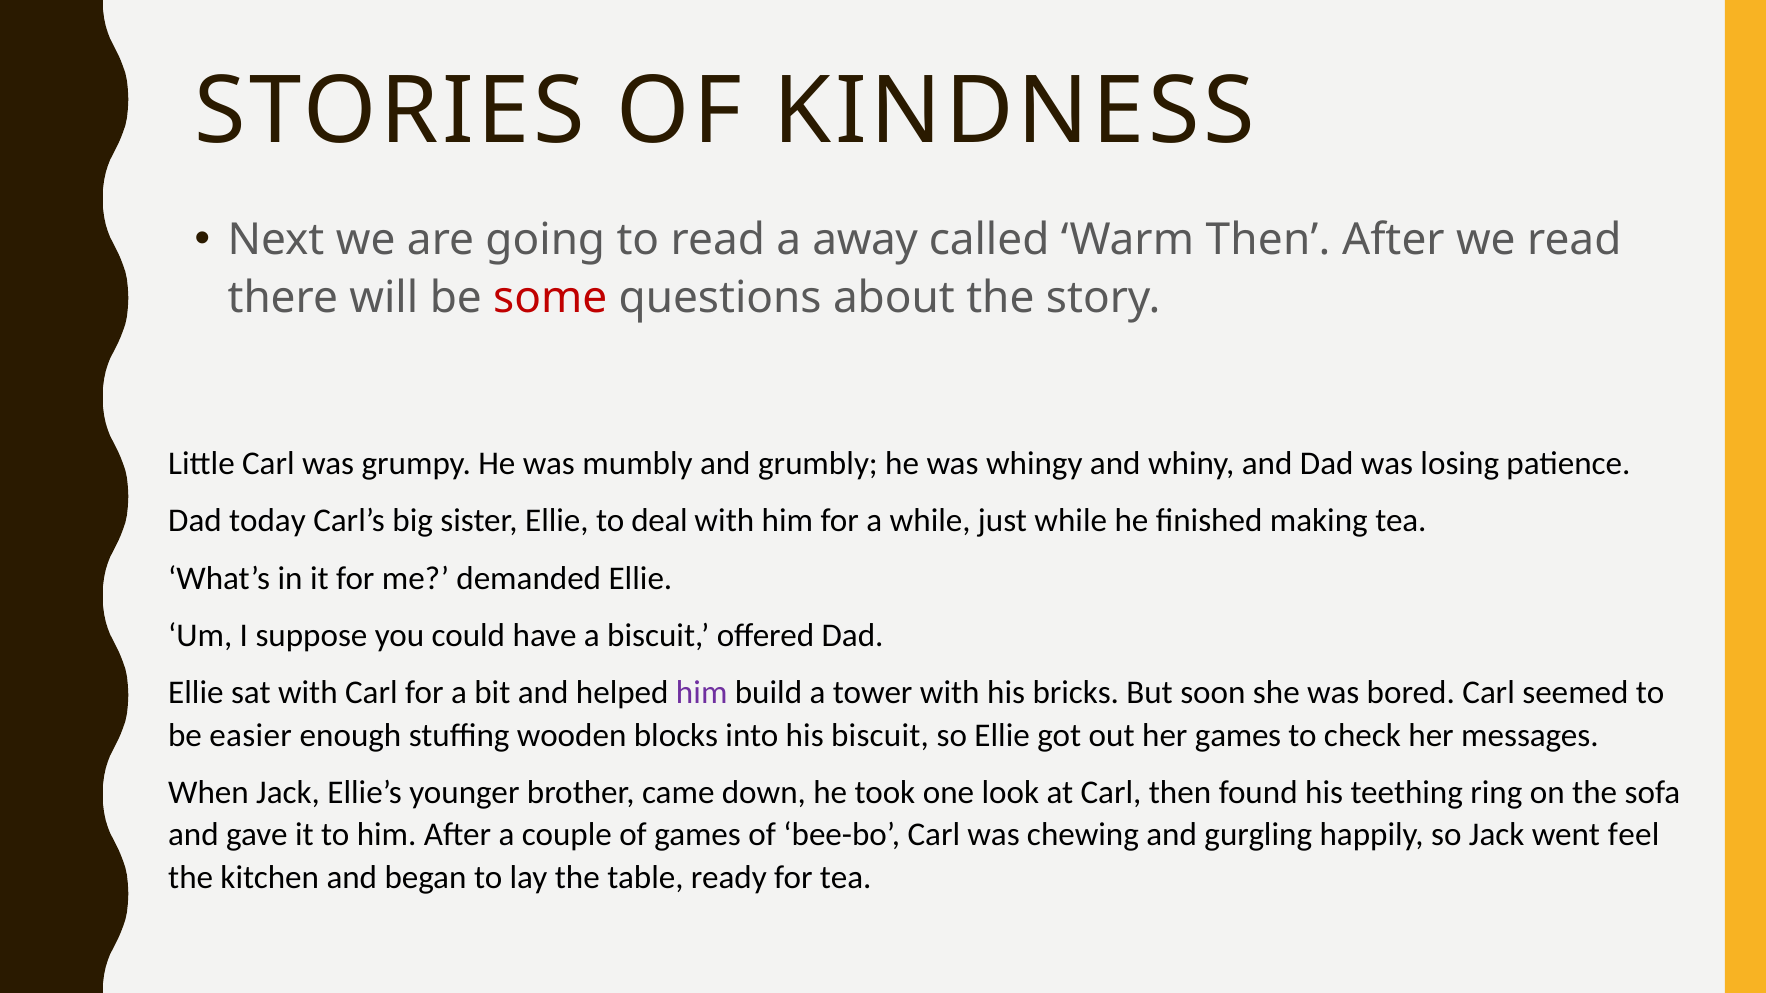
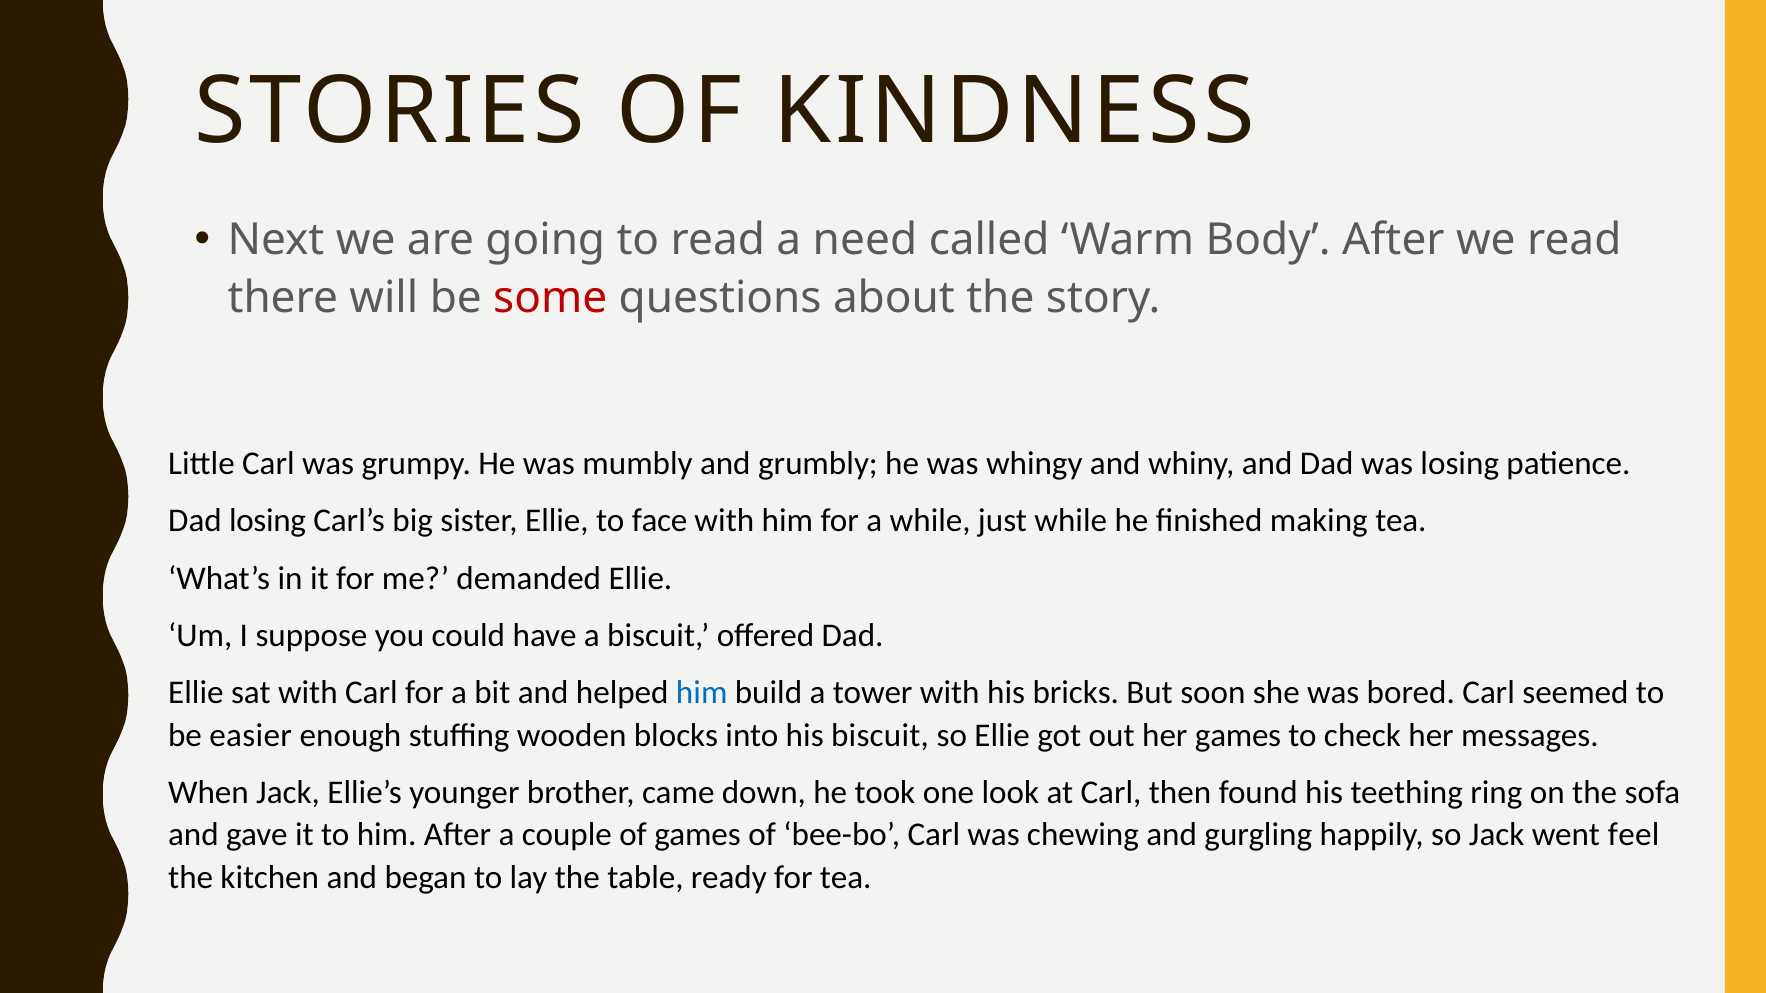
away: away -> need
Warm Then: Then -> Body
Dad today: today -> losing
deal: deal -> face
him at (702, 693) colour: purple -> blue
